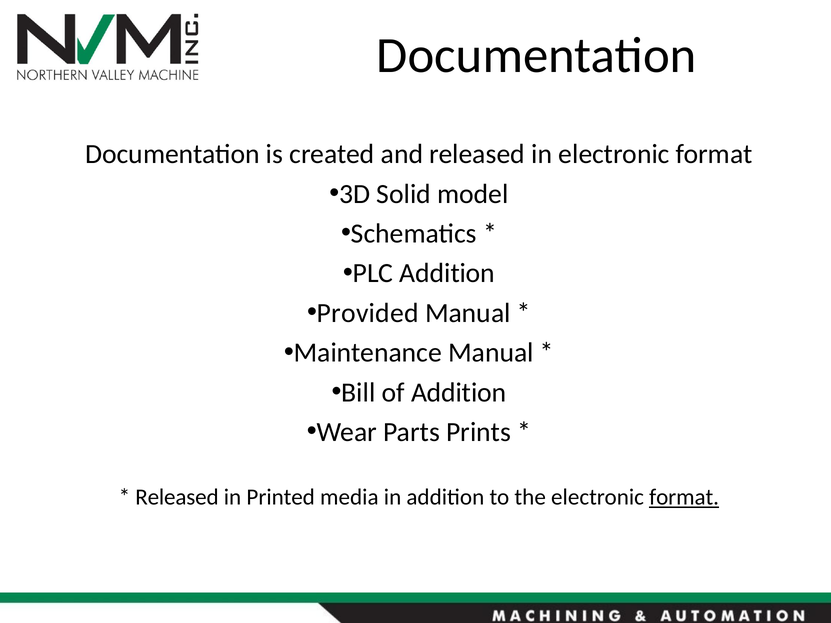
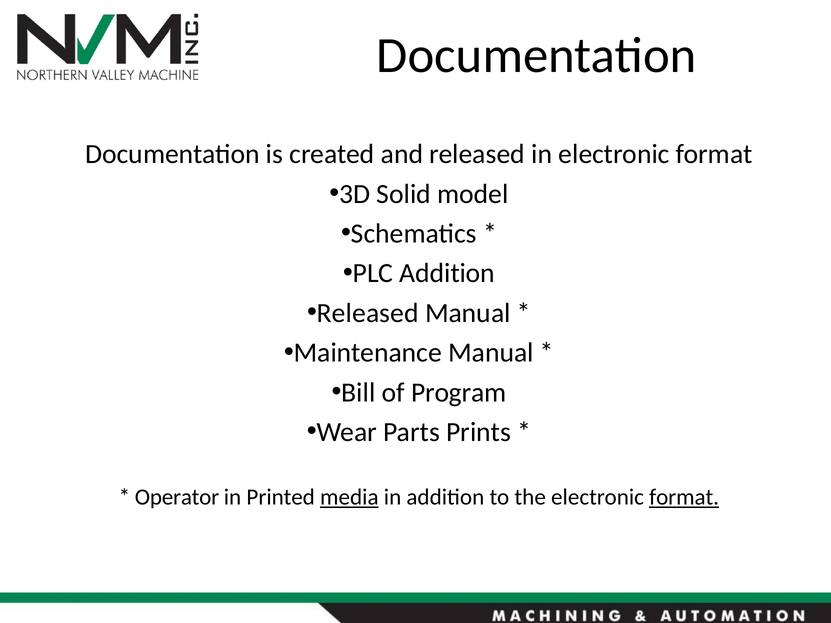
Provided at (368, 313): Provided -> Released
of Addition: Addition -> Program
Released at (177, 498): Released -> Operator
media underline: none -> present
